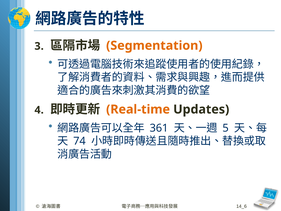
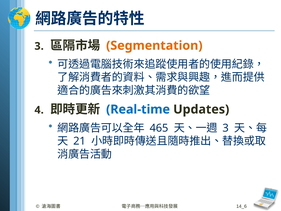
Real-time colour: orange -> blue
361: 361 -> 465
5 at (226, 128): 5 -> 3
74: 74 -> 21
